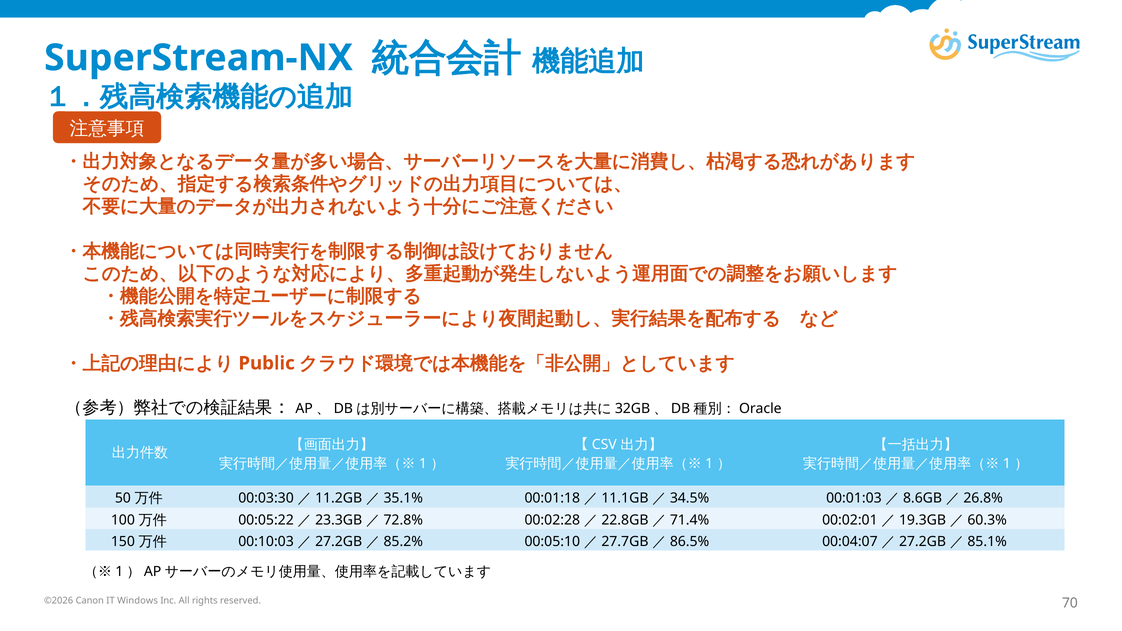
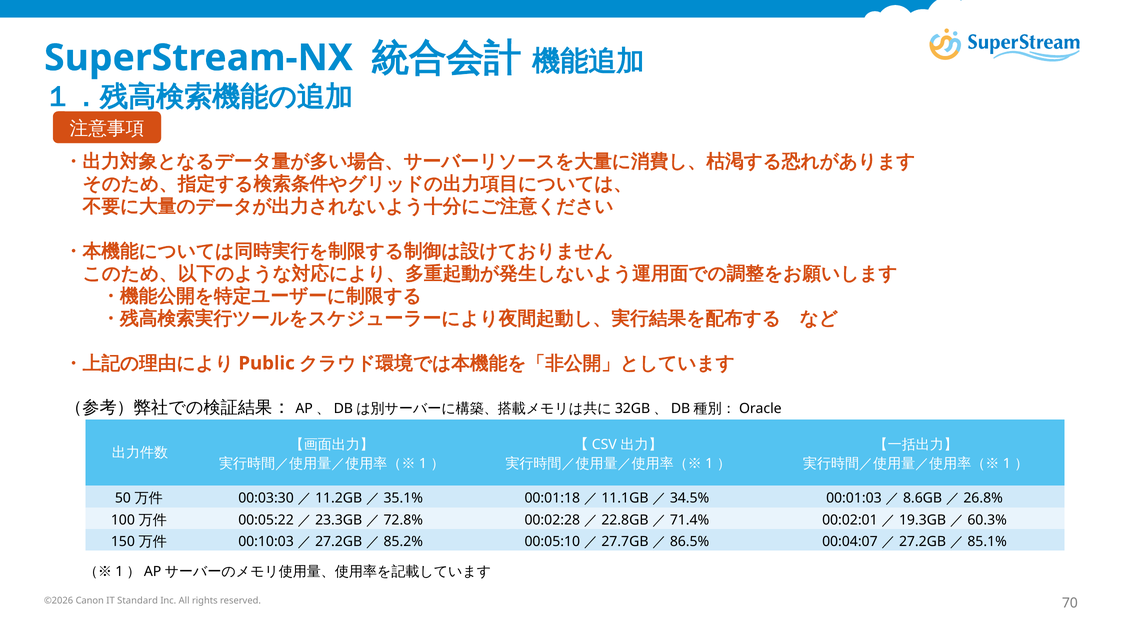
Windows: Windows -> Standard
